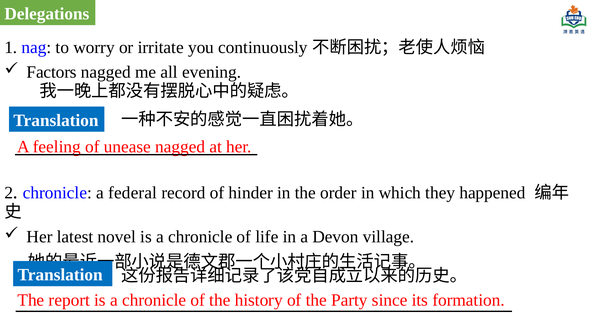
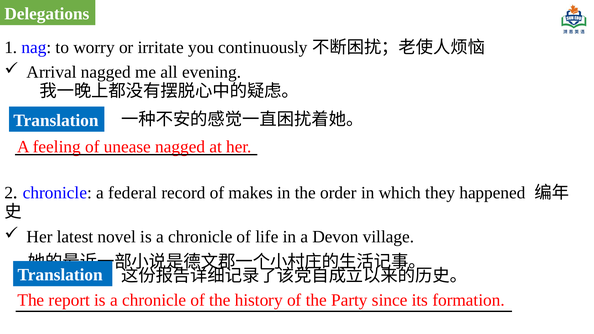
Factors: Factors -> Arrival
hinder: hinder -> makes
